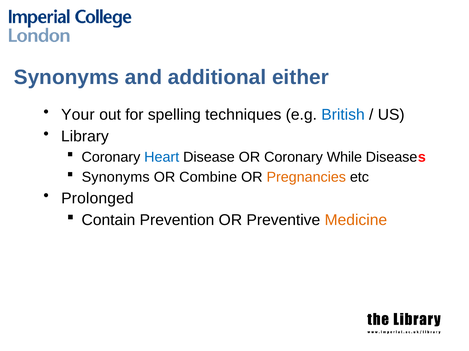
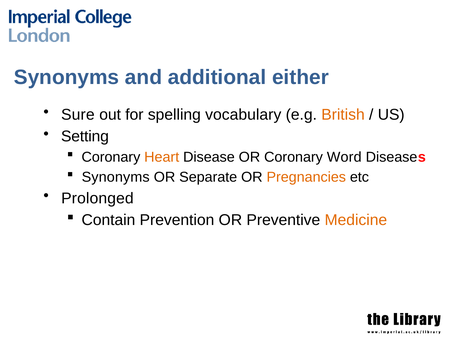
Your: Your -> Sure
techniques: techniques -> vocabulary
British colour: blue -> orange
Library: Library -> Setting
Heart colour: blue -> orange
While: While -> Word
Combine: Combine -> Separate
